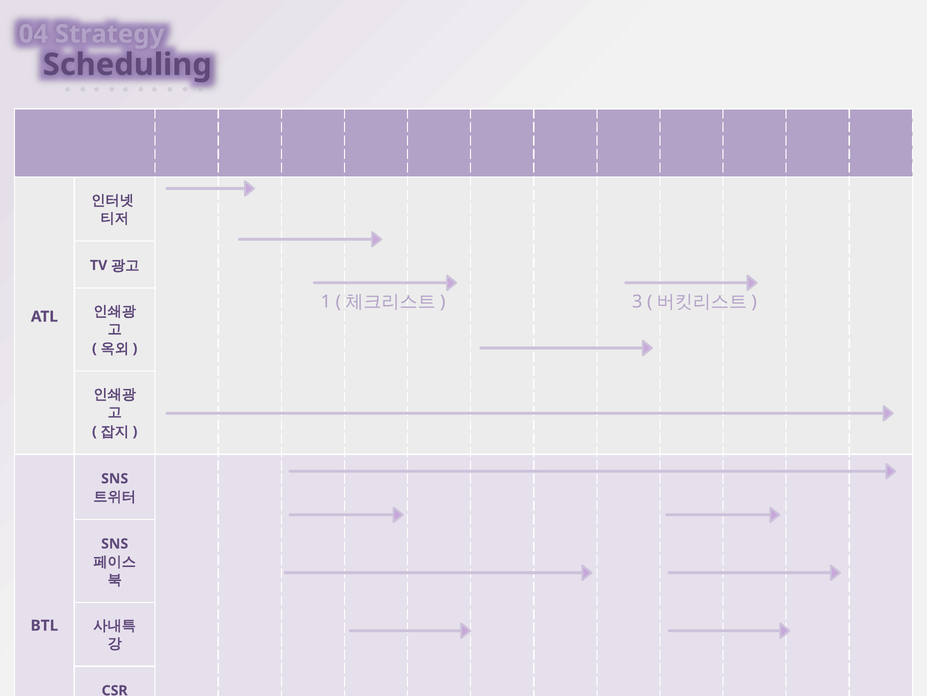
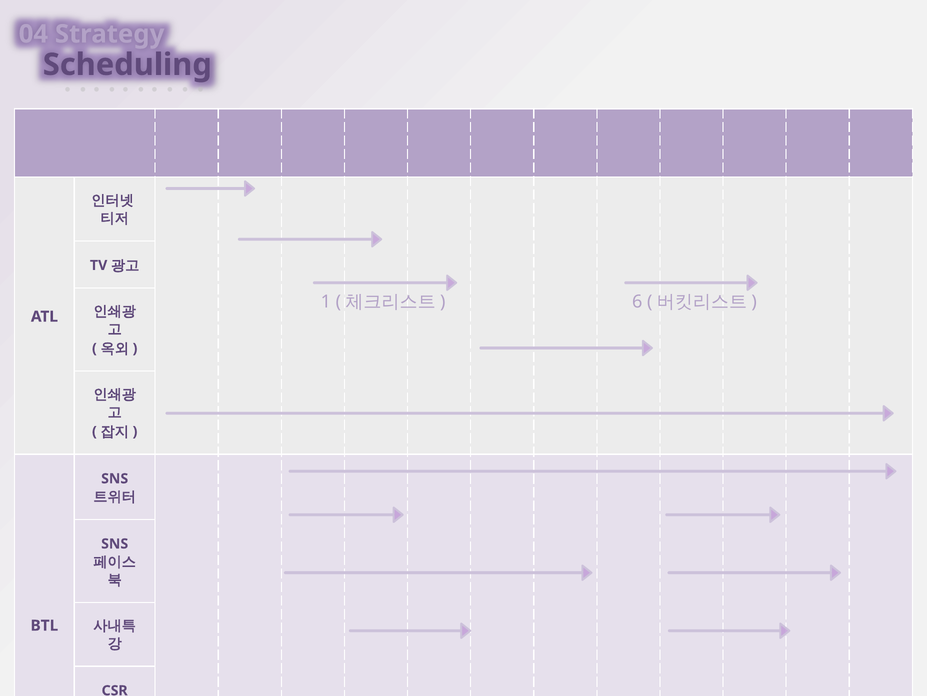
3: 3 -> 6
